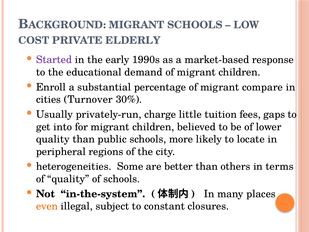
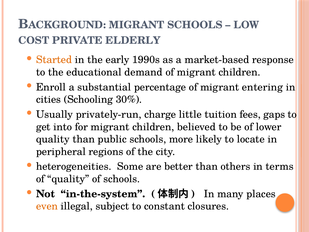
Started colour: purple -> orange
compare: compare -> entering
Turnover: Turnover -> Schooling
